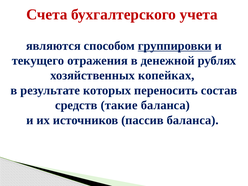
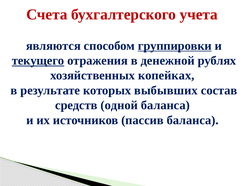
текущего underline: none -> present
переносить: переносить -> выбывших
такие: такие -> одной
